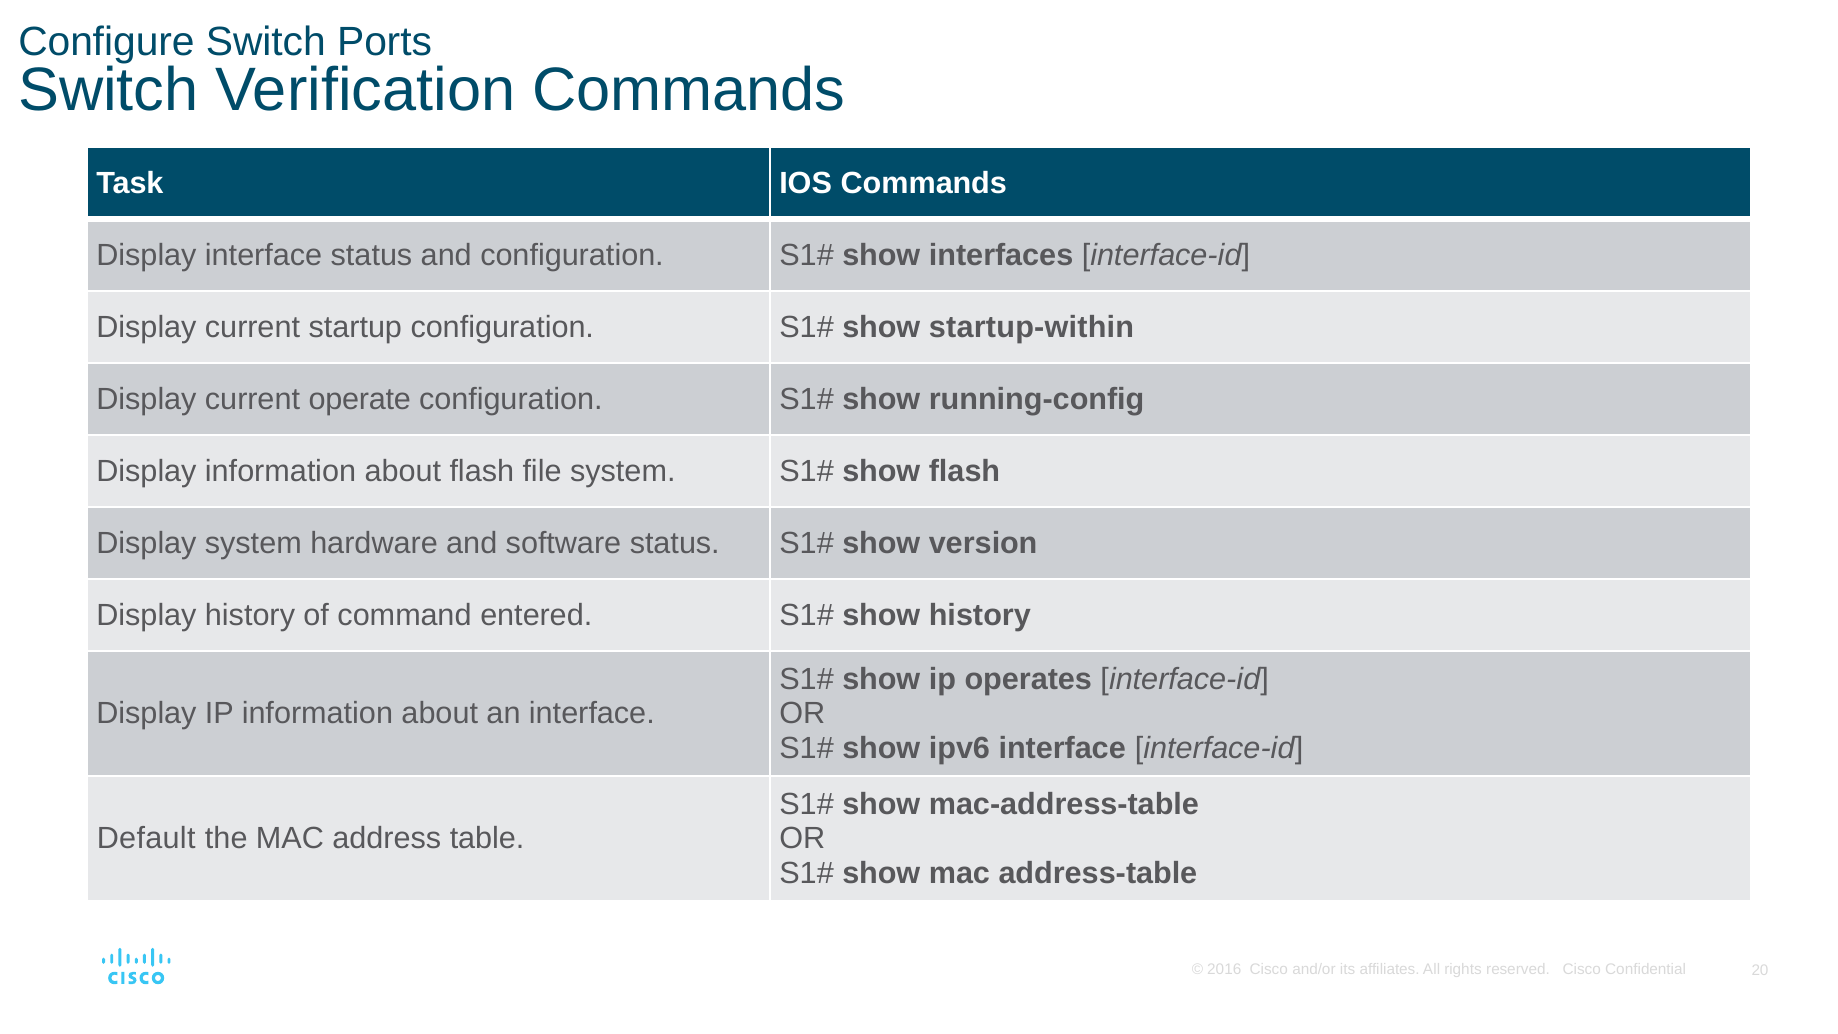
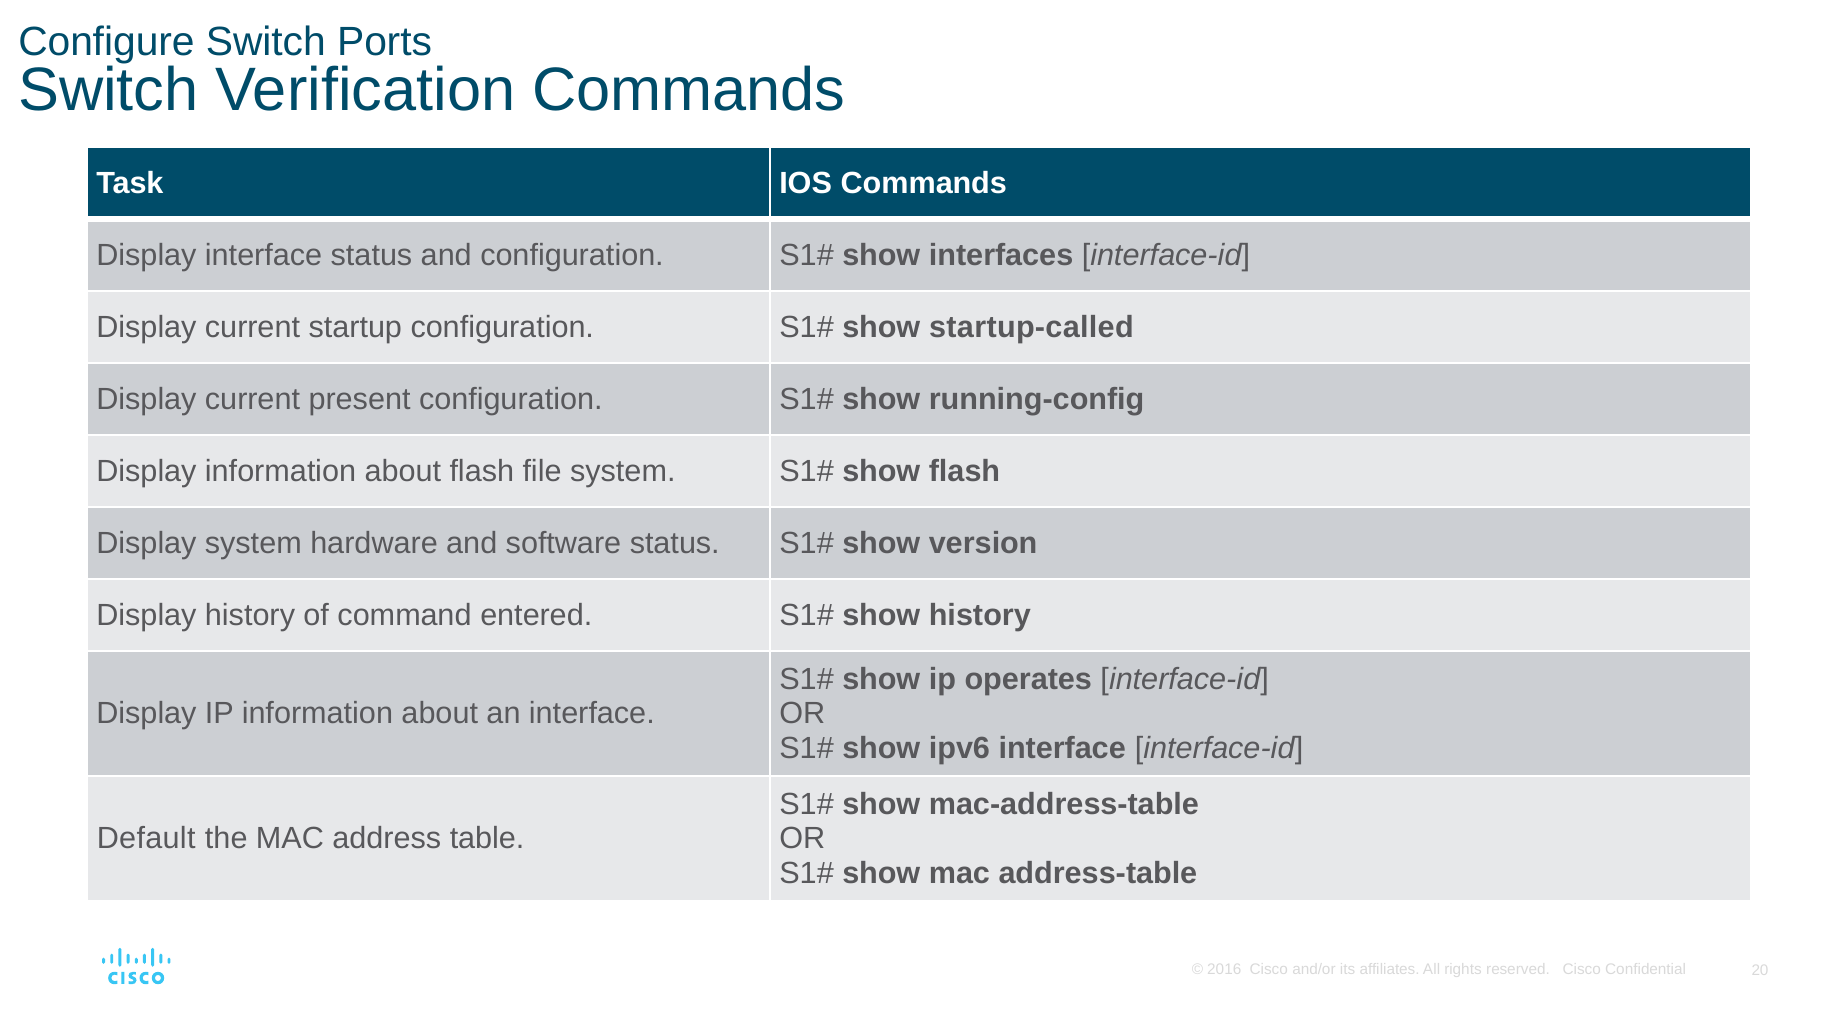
startup-within: startup-within -> startup-called
operate: operate -> present
